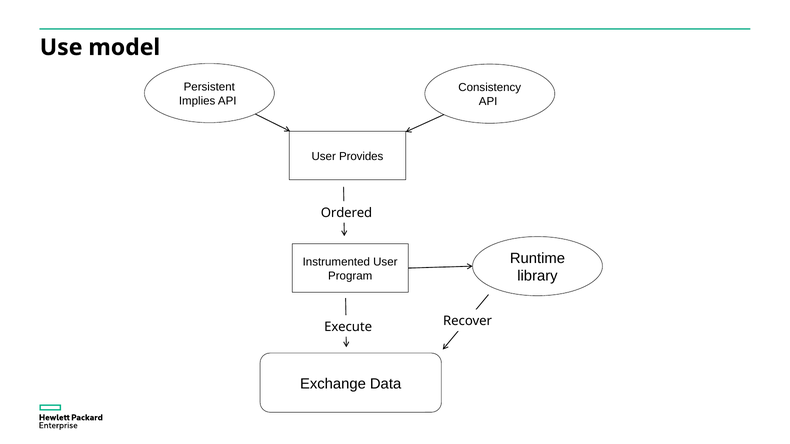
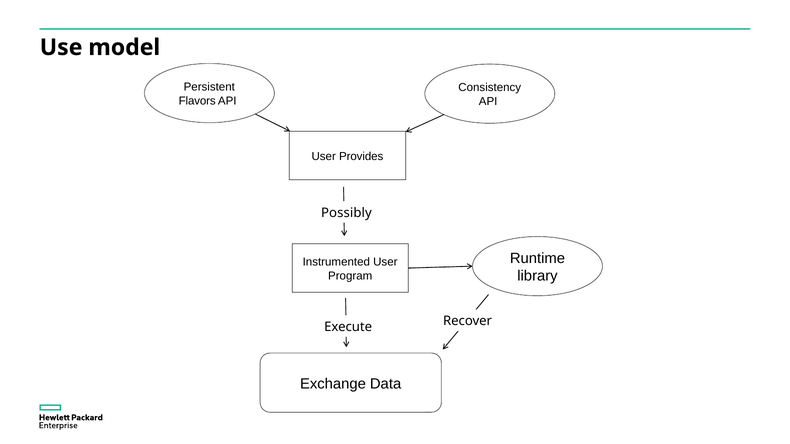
Implies: Implies -> Flavors
Ordered: Ordered -> Possibly
